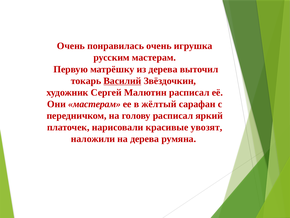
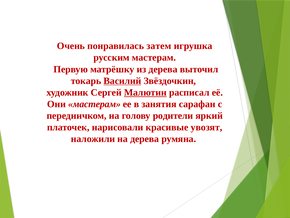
понравилась очень: очень -> затем
Малютин underline: none -> present
жёлтый: жёлтый -> занятия
голову расписал: расписал -> родители
